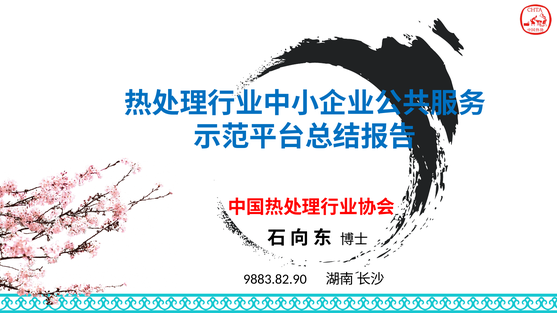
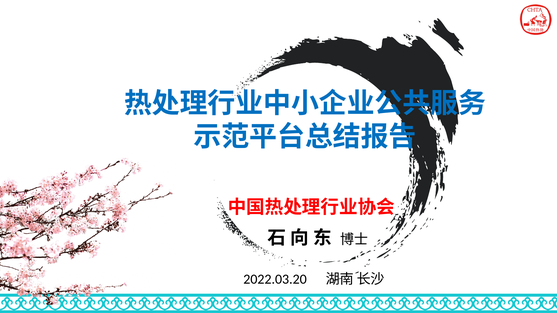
9883.82.90: 9883.82.90 -> 2022.03.20
